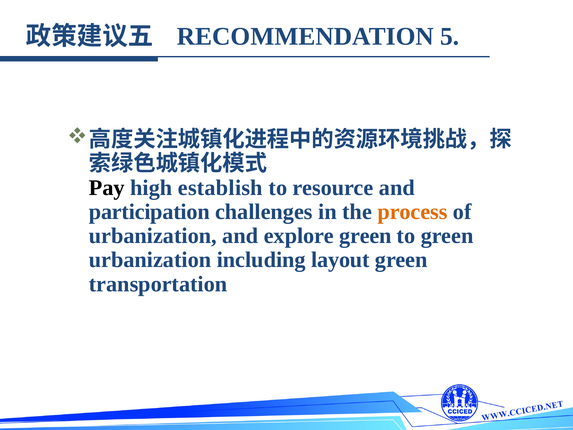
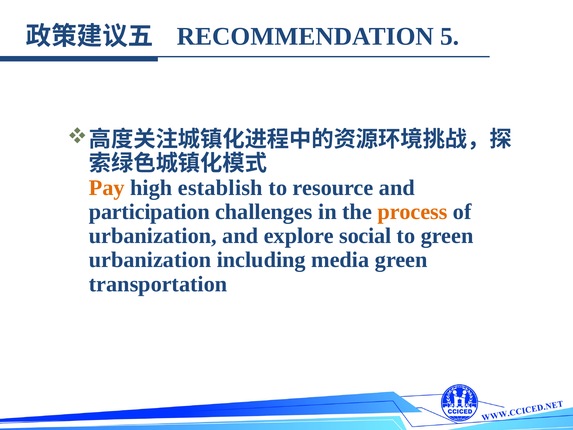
Pay colour: black -> orange
explore green: green -> social
layout: layout -> media
